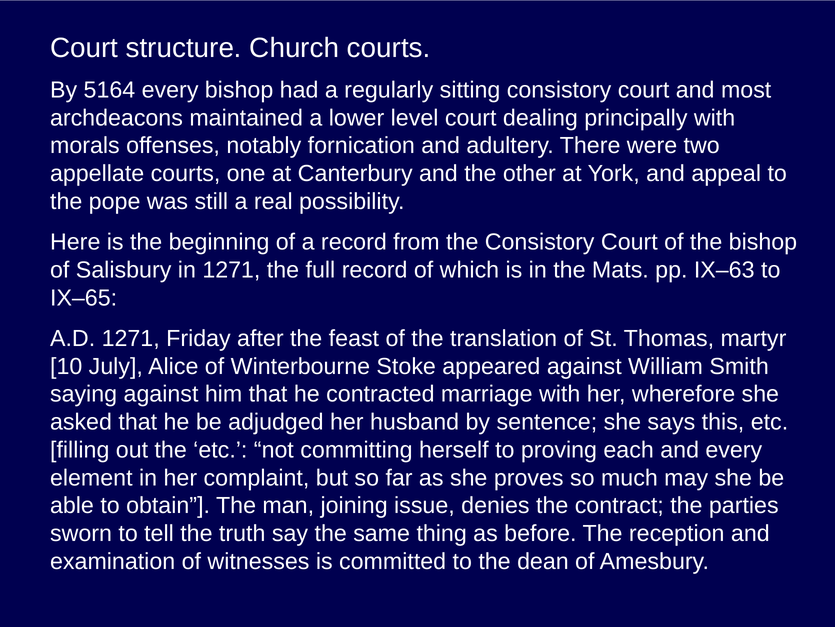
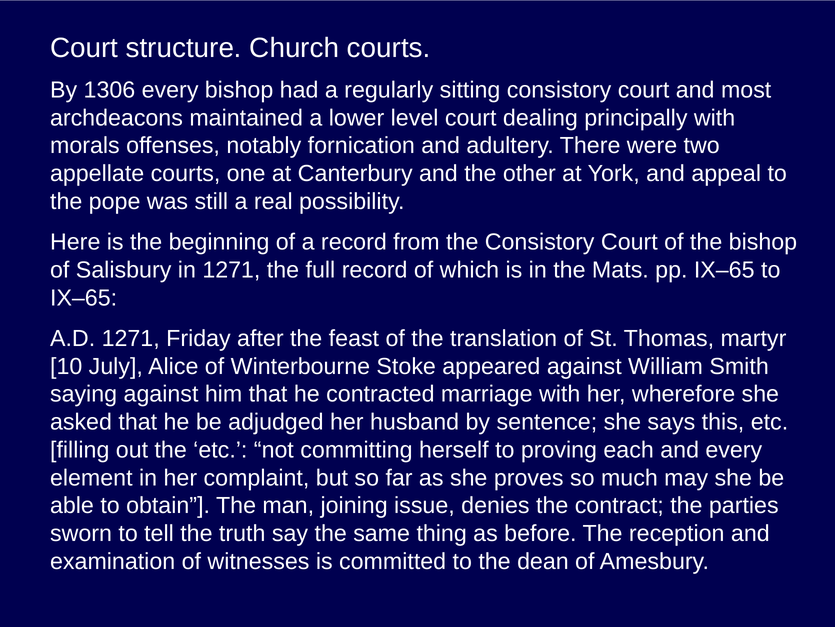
5164: 5164 -> 1306
pp IX–63: IX–63 -> IX–65
